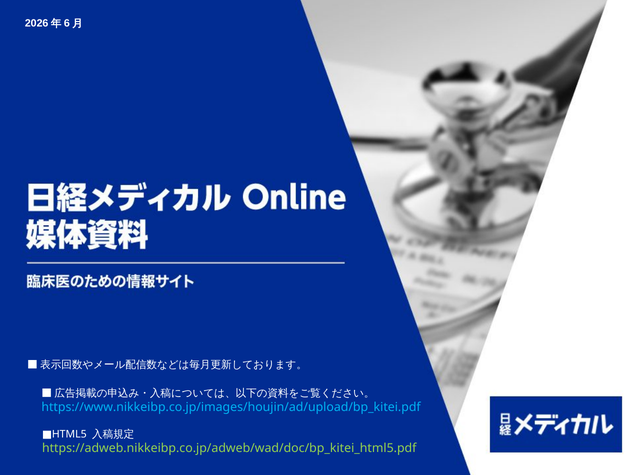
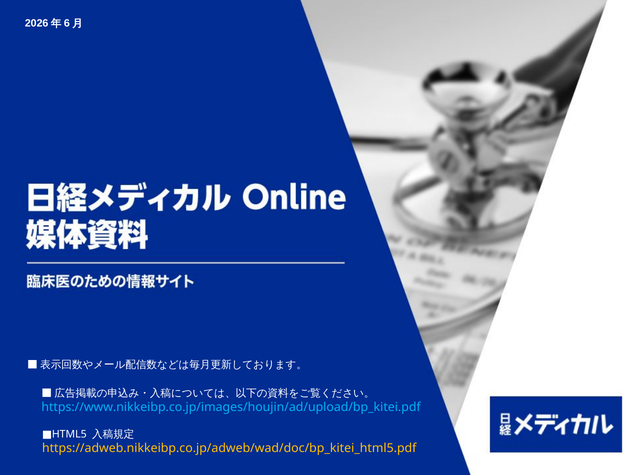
https://adweb.nikkeibp.co.jp/adweb/wad/doc/bp_kitei_html5.pdf colour: light green -> yellow
